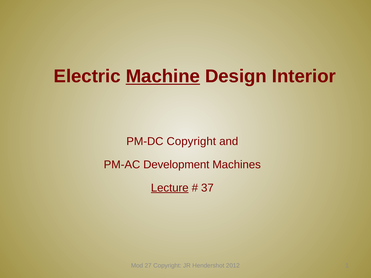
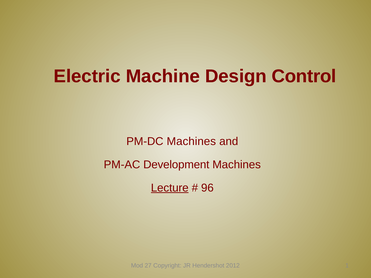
Machine underline: present -> none
Interior: Interior -> Control
PM-DC Copyright: Copyright -> Machines
37: 37 -> 96
